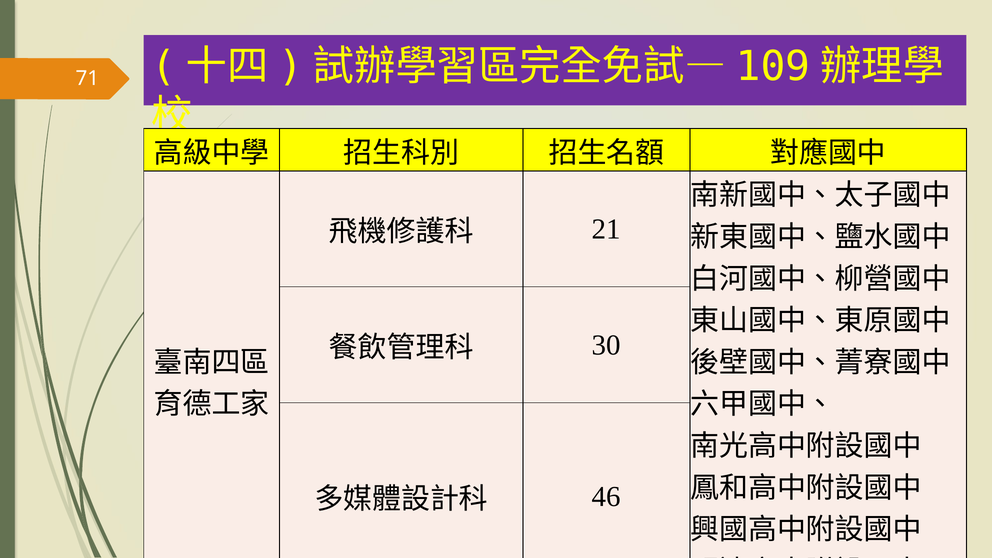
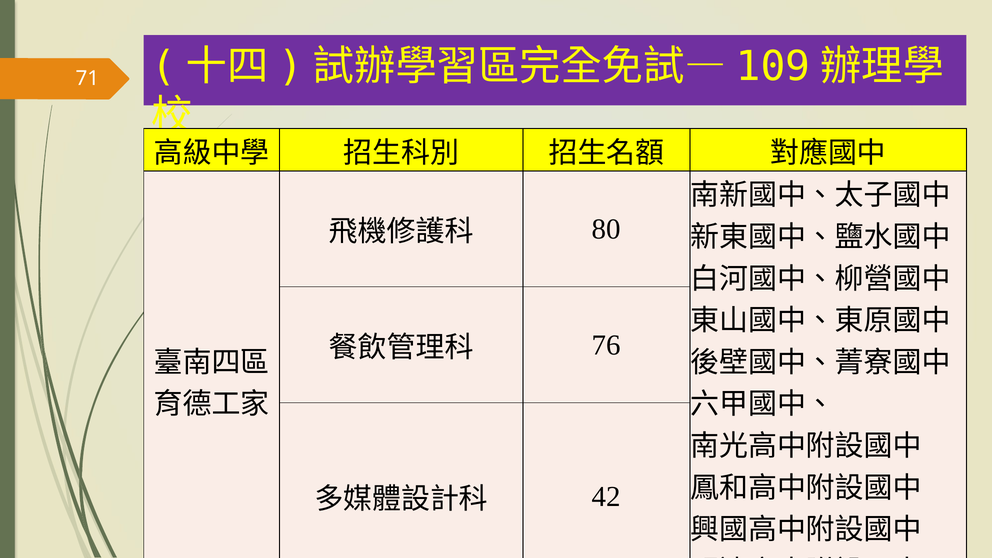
21: 21 -> 80
30: 30 -> 76
46: 46 -> 42
